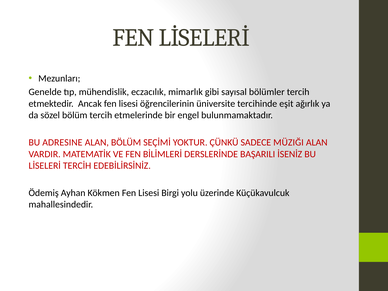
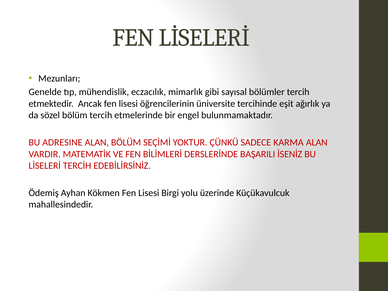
MÜZIĞI: MÜZIĞI -> KARMA
